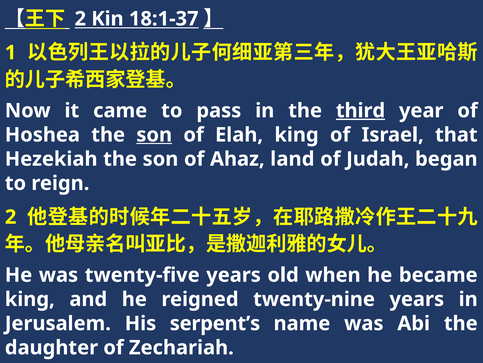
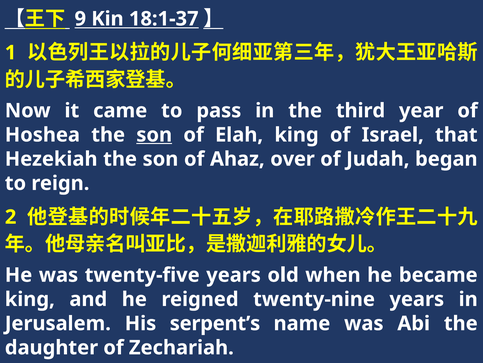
2 at (80, 19): 2 -> 9
third underline: present -> none
land: land -> over
